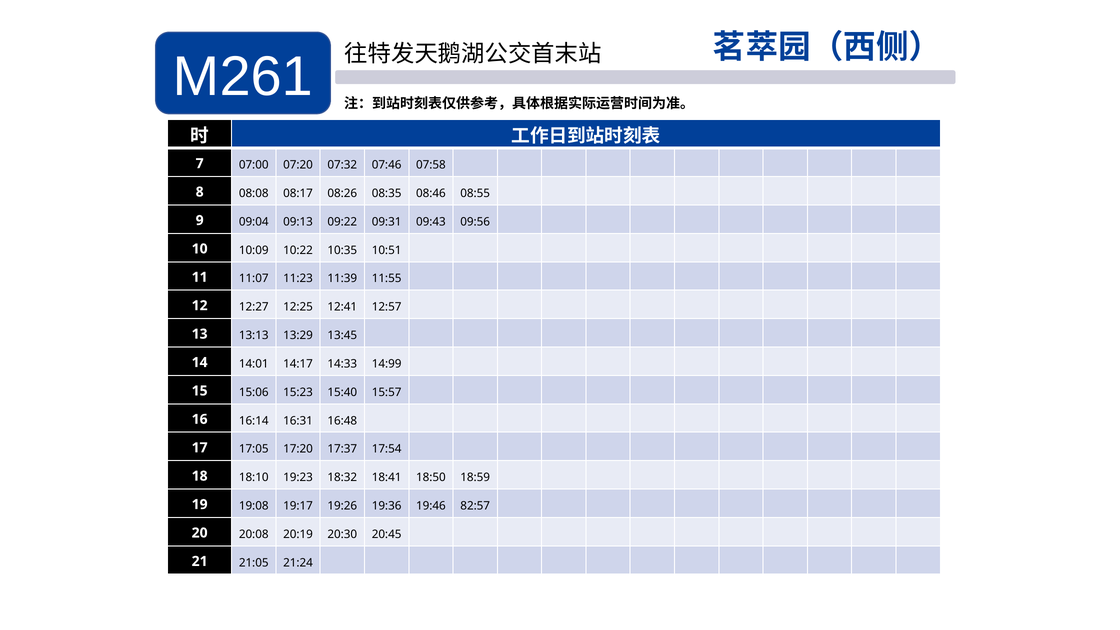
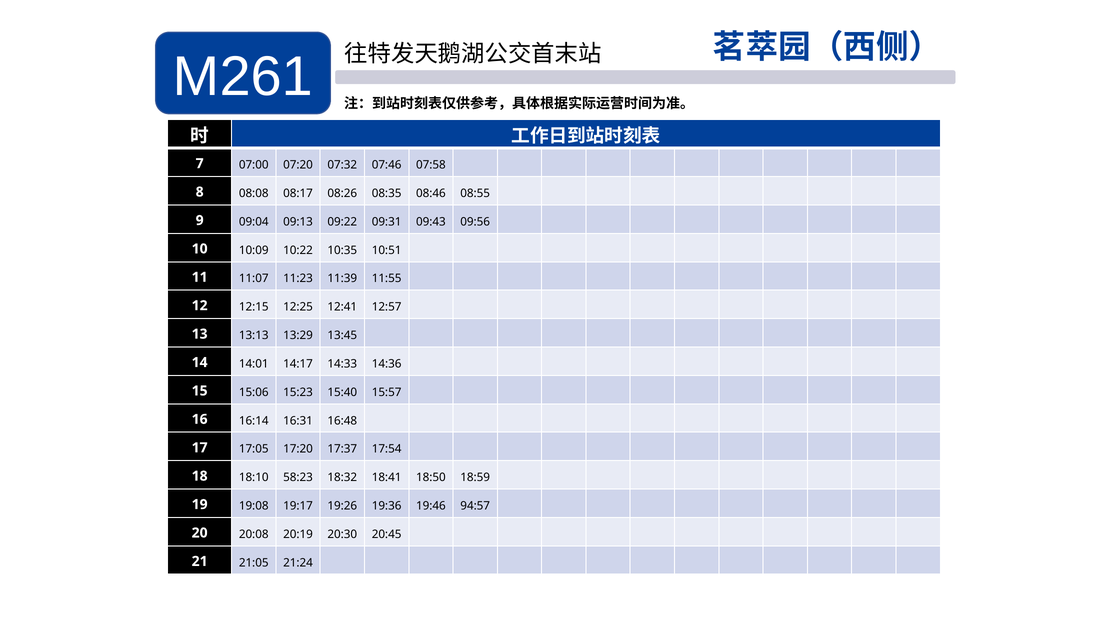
12:27: 12:27 -> 12:15
14:99: 14:99 -> 14:36
19:23: 19:23 -> 58:23
82:57: 82:57 -> 94:57
